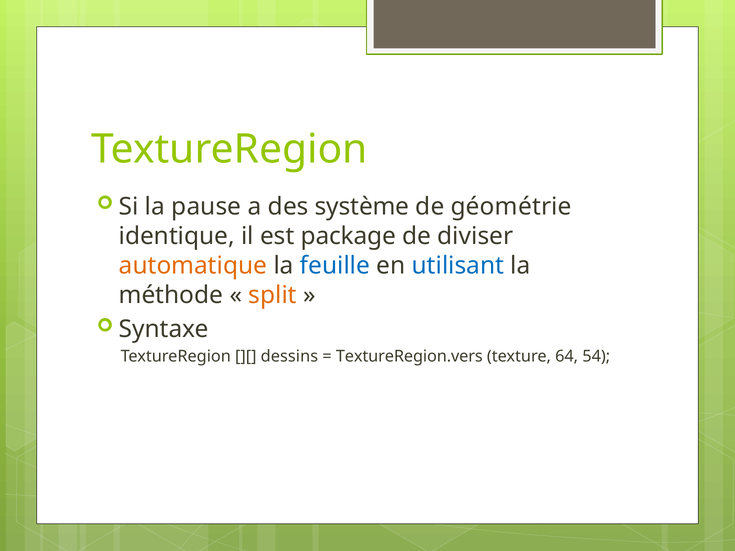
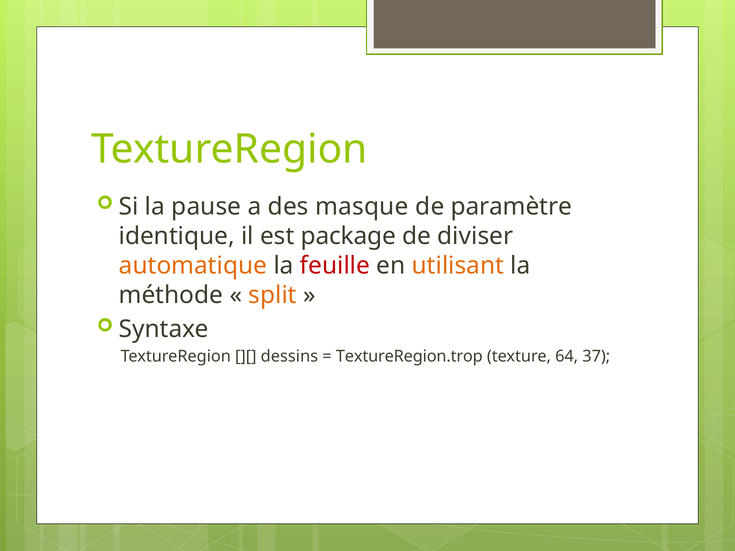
système: système -> masque
géométrie: géométrie -> paramètre
feuille colour: blue -> red
utilisant colour: blue -> orange
TextureRegion.vers: TextureRegion.vers -> TextureRegion.trop
54: 54 -> 37
